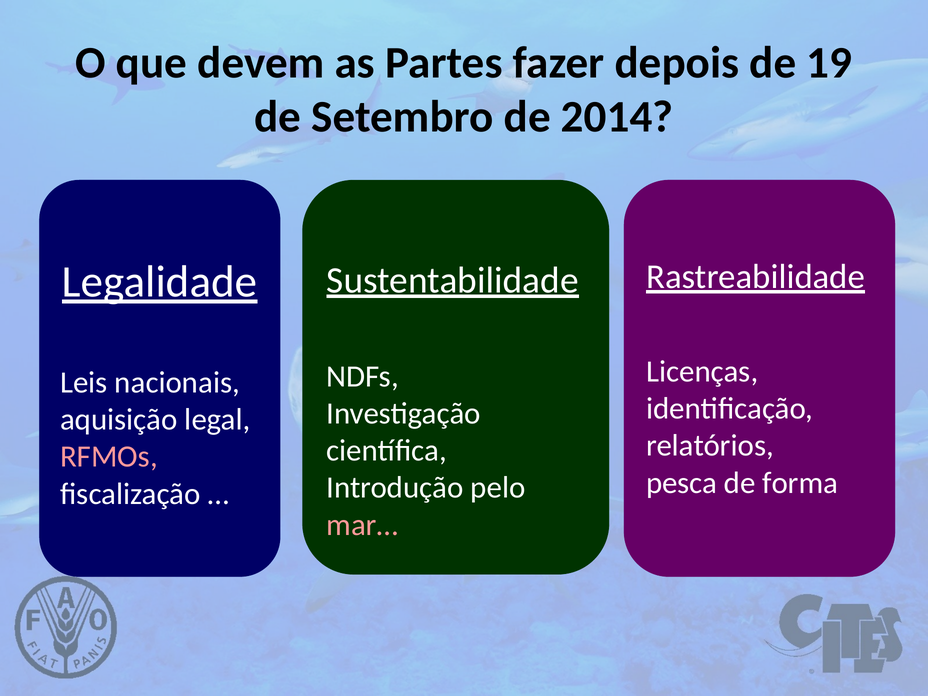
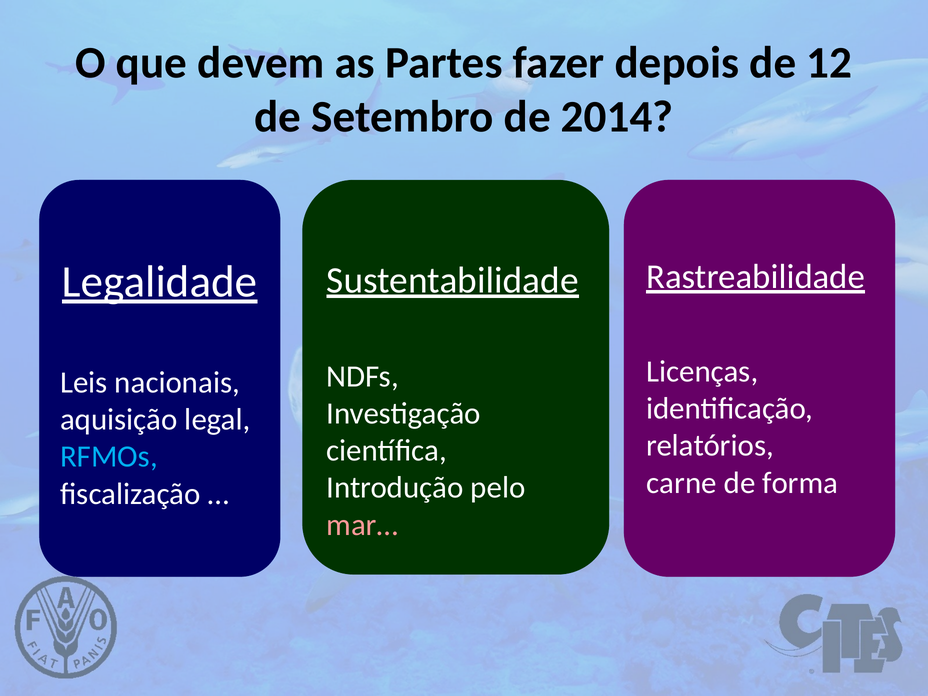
19: 19 -> 12
RFMOs colour: pink -> light blue
pesca: pesca -> carne
